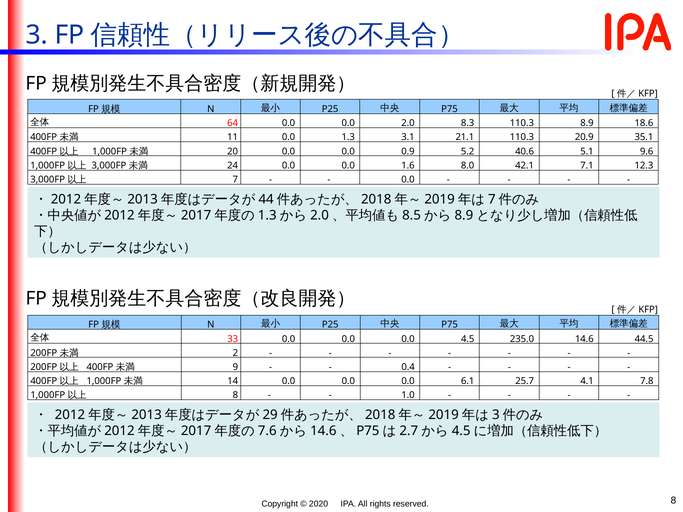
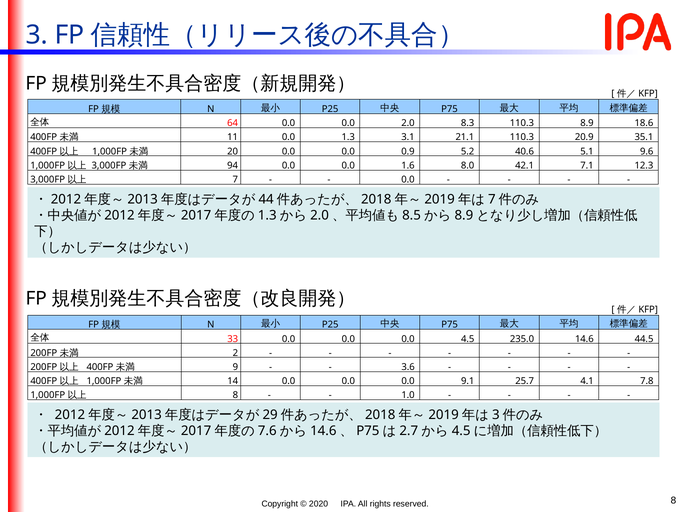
24: 24 -> 94
0.4: 0.4 -> 3.6
6.1: 6.1 -> 9.1
